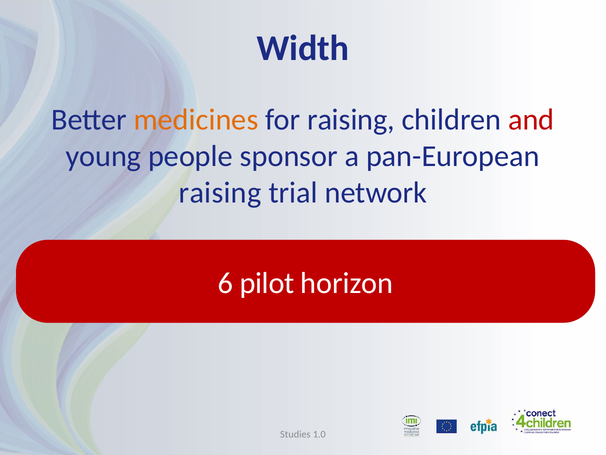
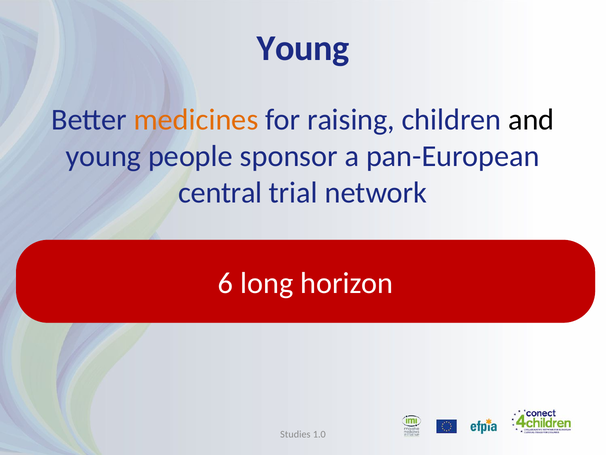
Width at (303, 48): Width -> Young
and colour: red -> black
raising at (220, 192): raising -> central
pilot: pilot -> long
